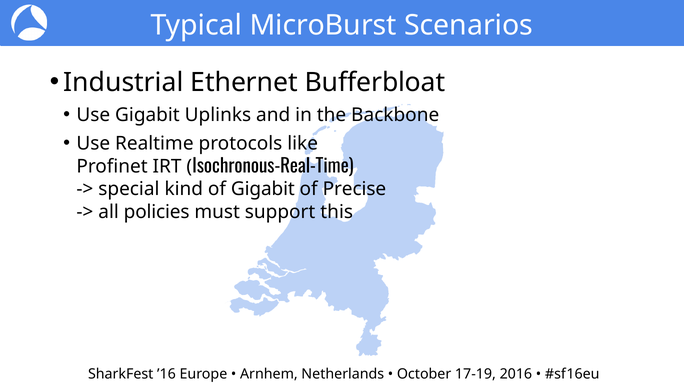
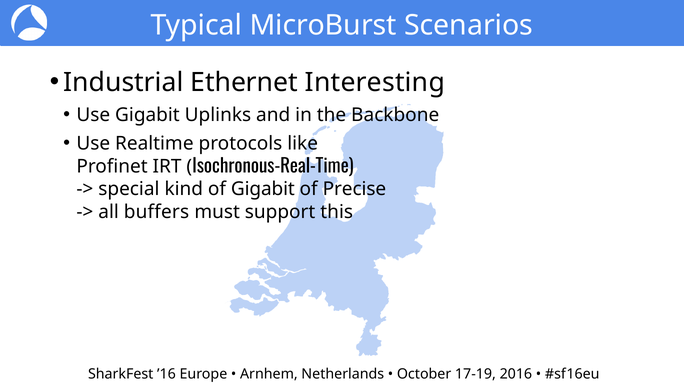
Bufferbloat: Bufferbloat -> Interesting
policies: policies -> buffers
